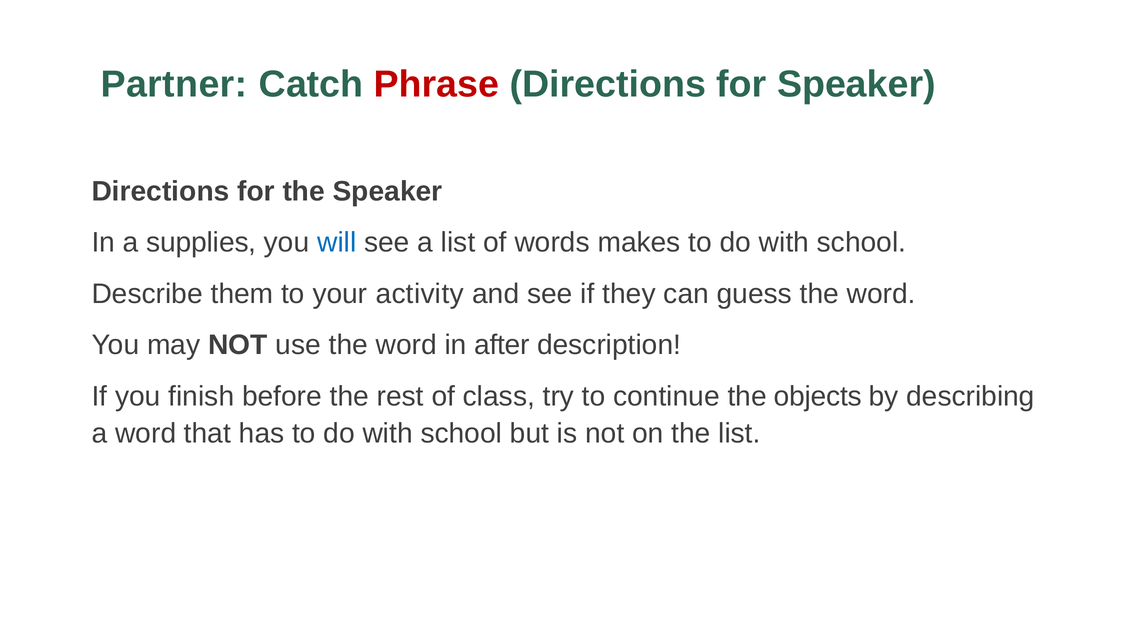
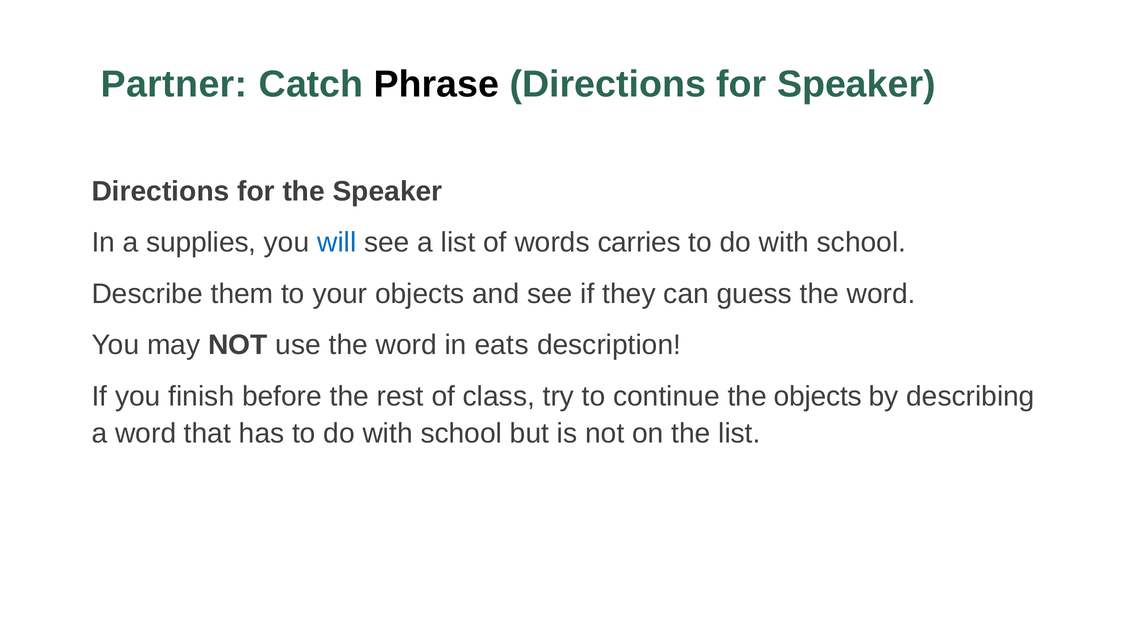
Phrase colour: red -> black
makes: makes -> carries
your activity: activity -> objects
after: after -> eats
